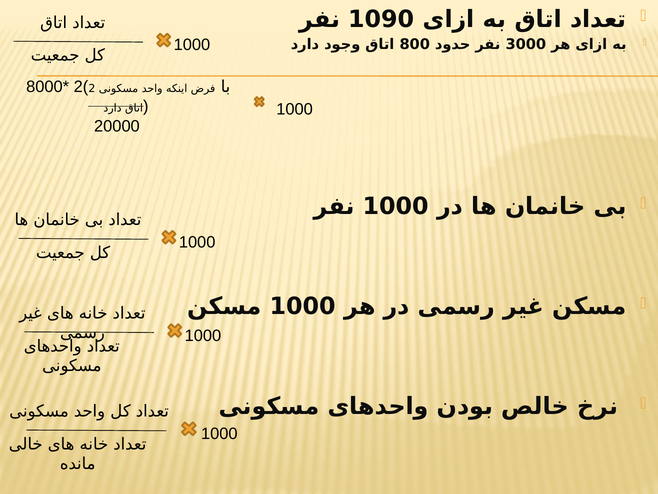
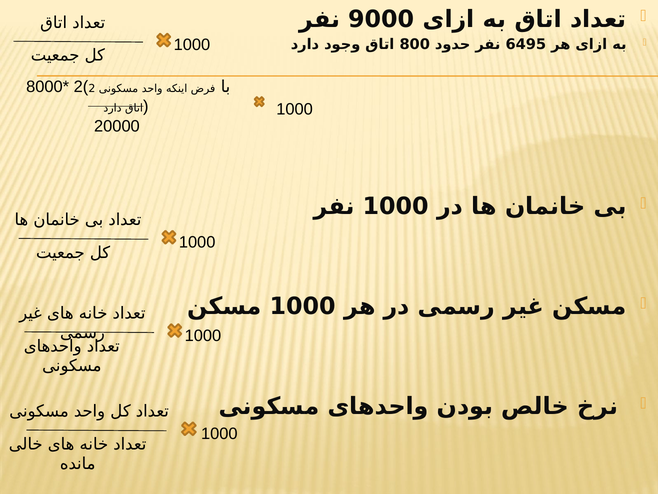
1090: 1090 -> 9000
3000: 3000 -> 6495
